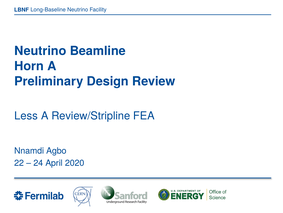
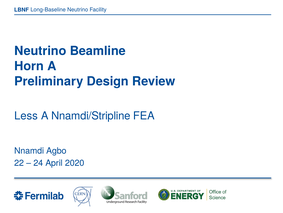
Review/Stripline: Review/Stripline -> Nnamdi/Stripline
